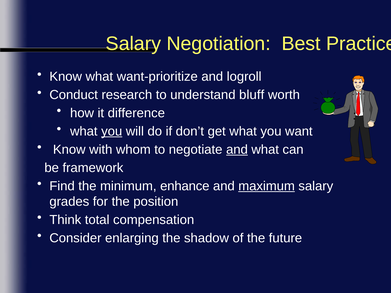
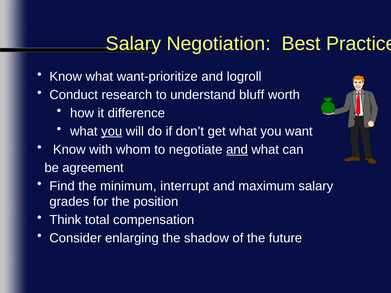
framework: framework -> agreement
enhance: enhance -> interrupt
maximum underline: present -> none
